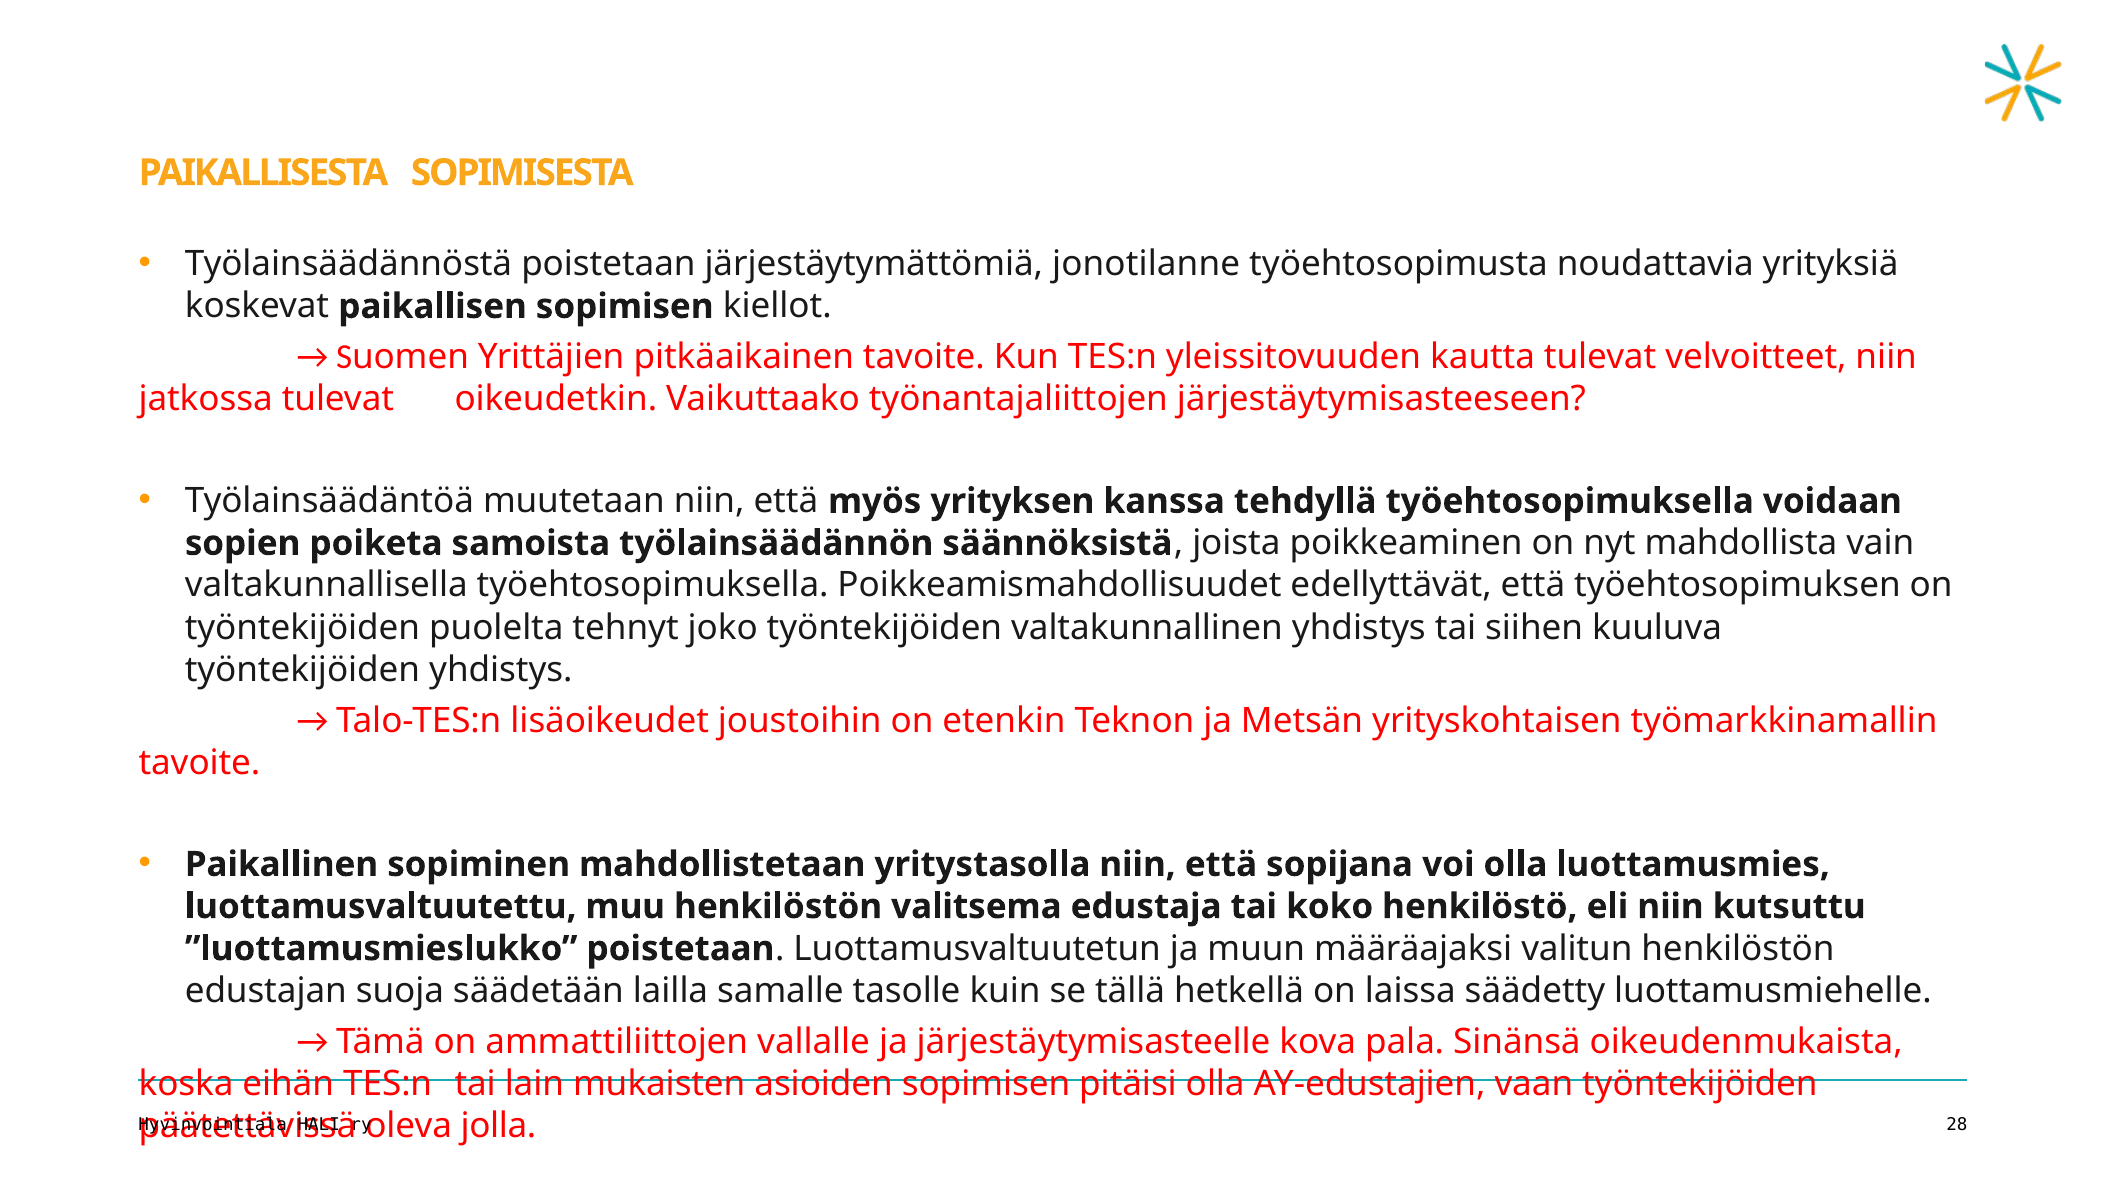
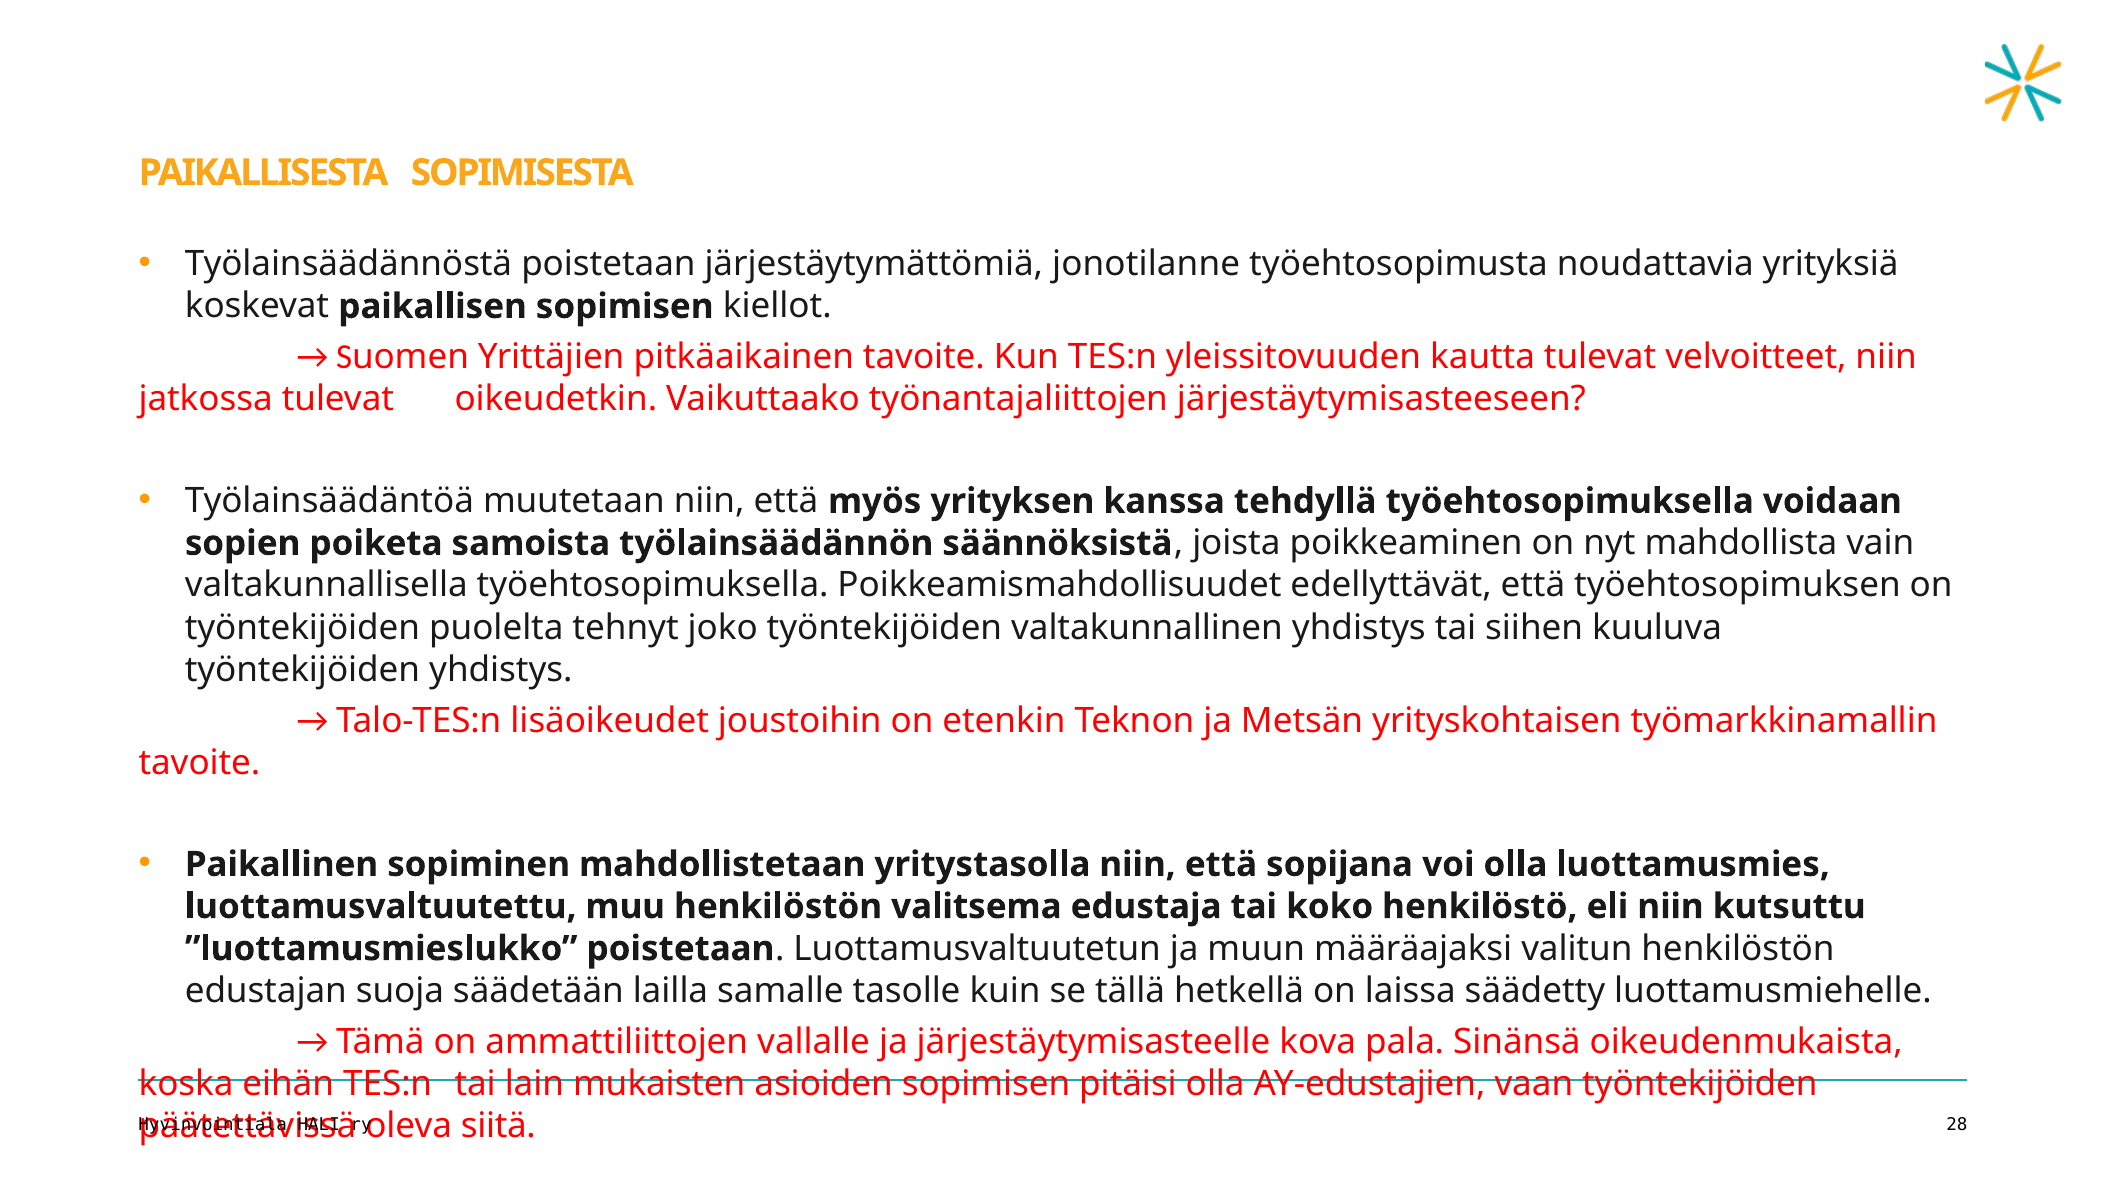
jolla: jolla -> siitä
